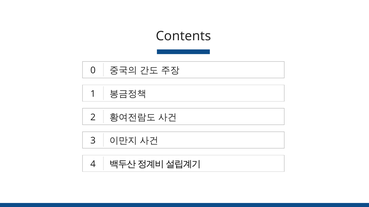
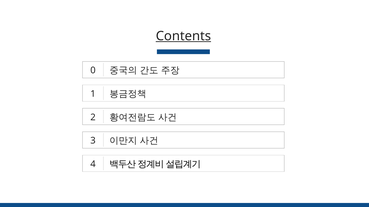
Contents underline: none -> present
